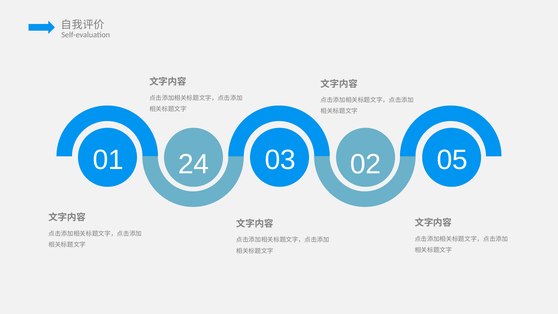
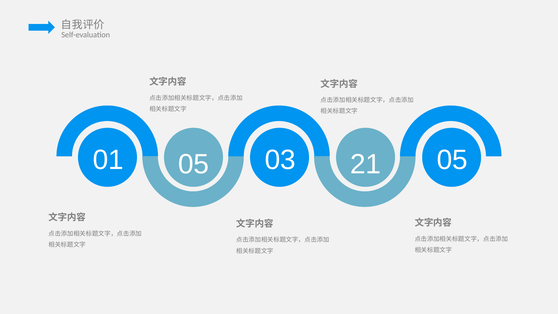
01 24: 24 -> 05
02: 02 -> 21
